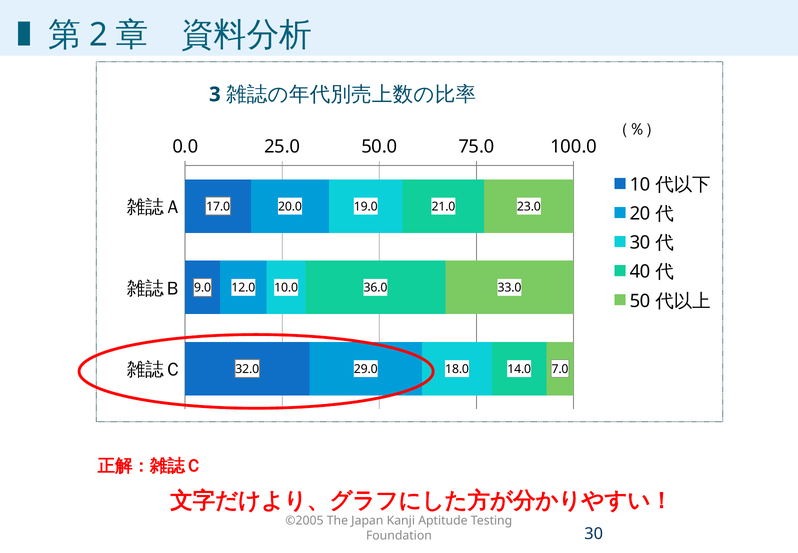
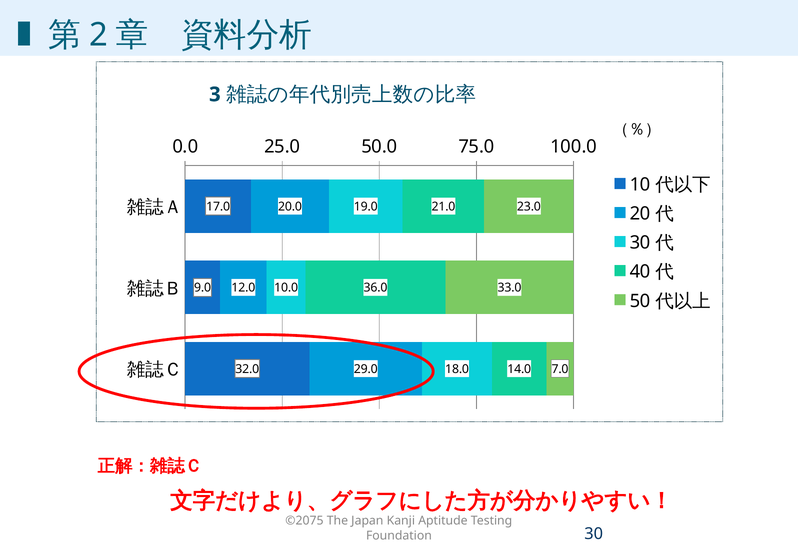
©2005: ©2005 -> ©2075
